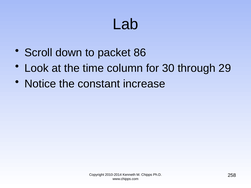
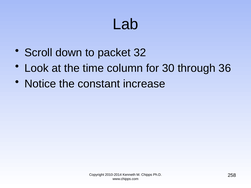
86: 86 -> 32
29: 29 -> 36
